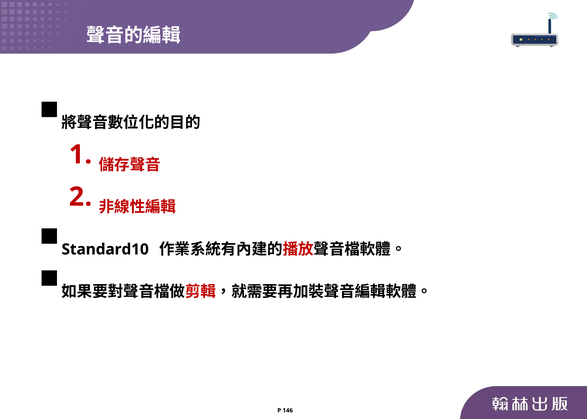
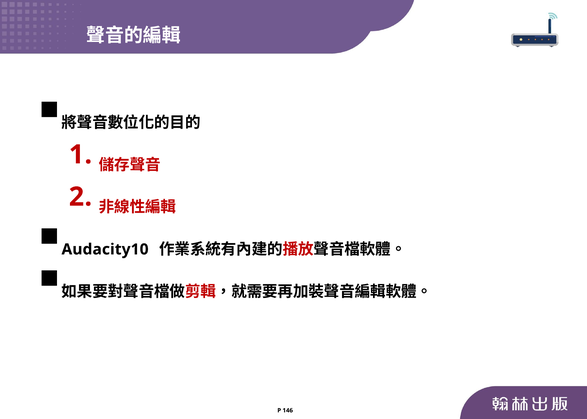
Standard10: Standard10 -> Audacity10
